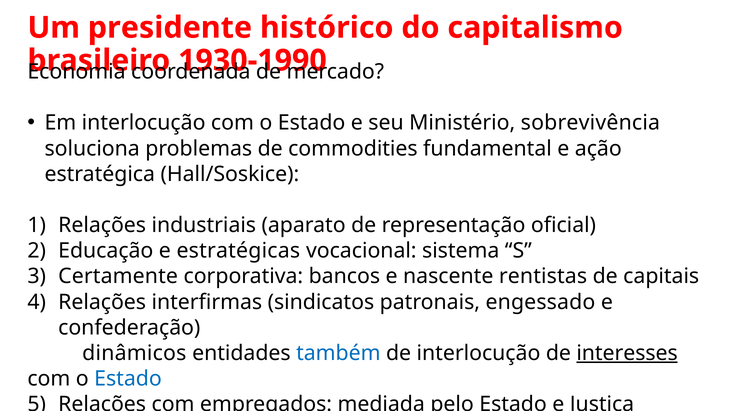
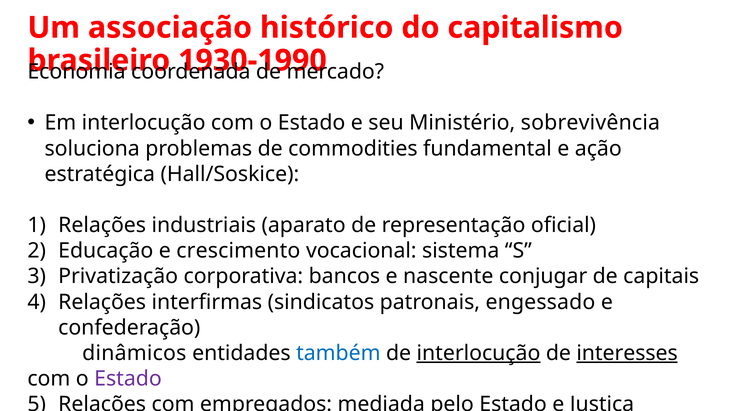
presidente: presidente -> associação
estratégicas: estratégicas -> crescimento
Certamente: Certamente -> Privatização
rentistas: rentistas -> conjugar
interlocução at (479, 353) underline: none -> present
Estado at (128, 378) colour: blue -> purple
